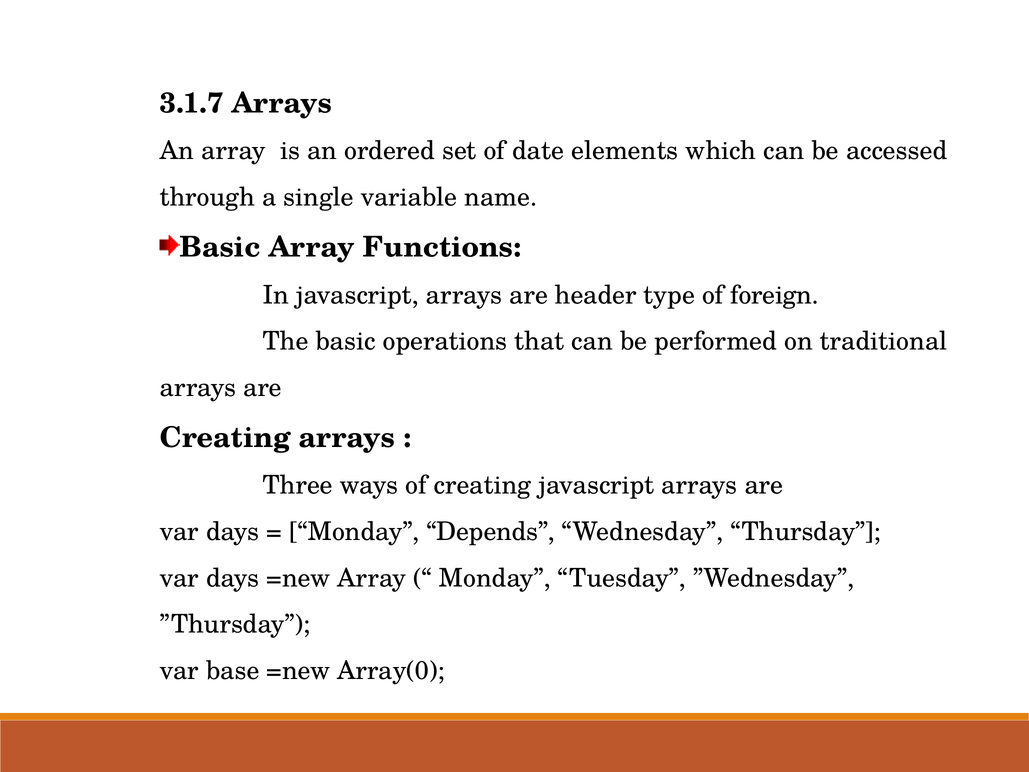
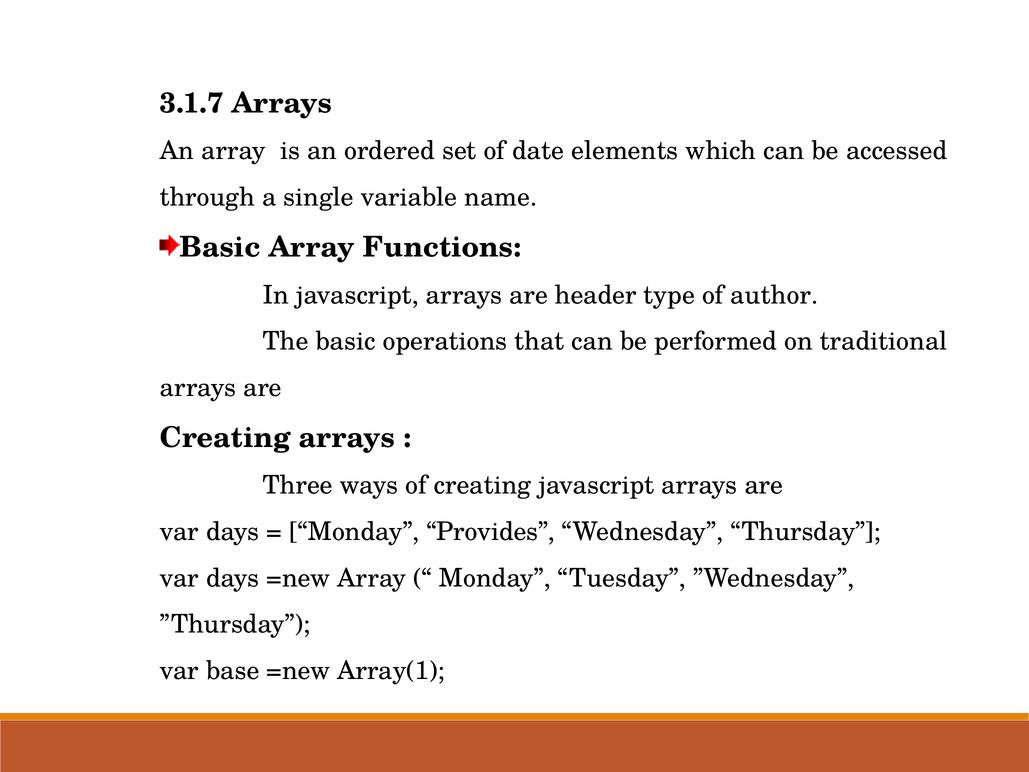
foreign: foreign -> author
Depends: Depends -> Provides
Array(0: Array(0 -> Array(1
